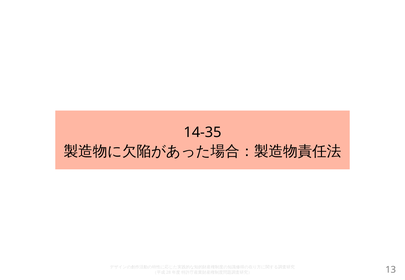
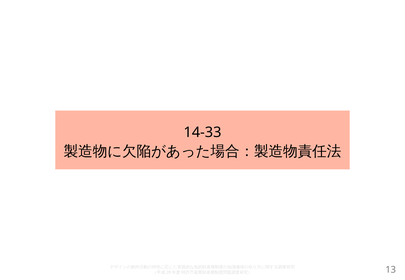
14-35: 14-35 -> 14-33
